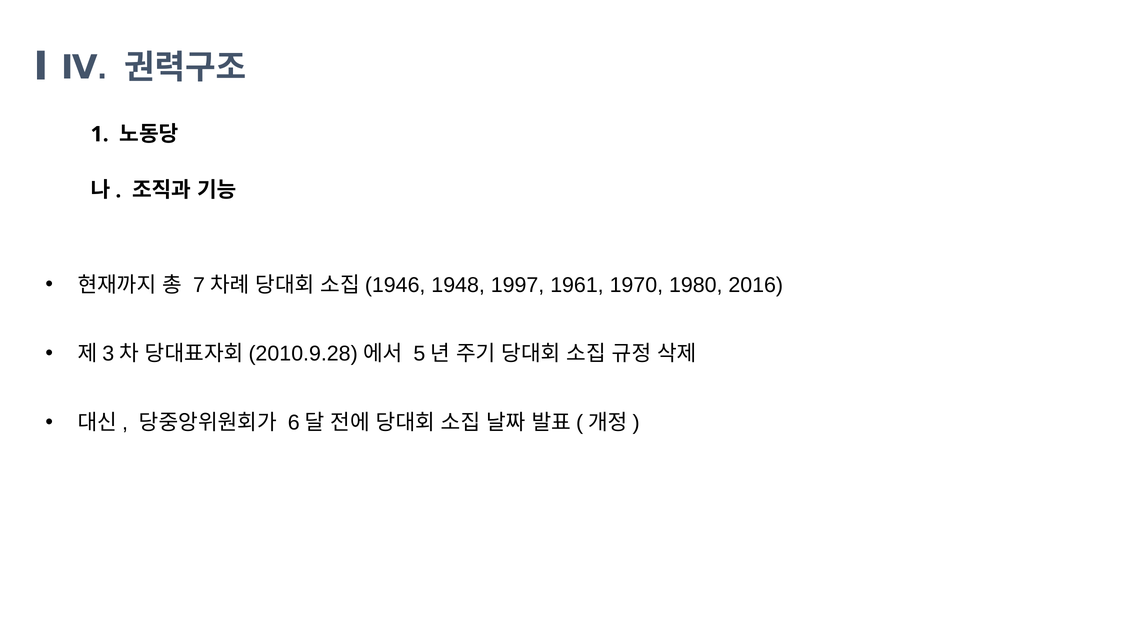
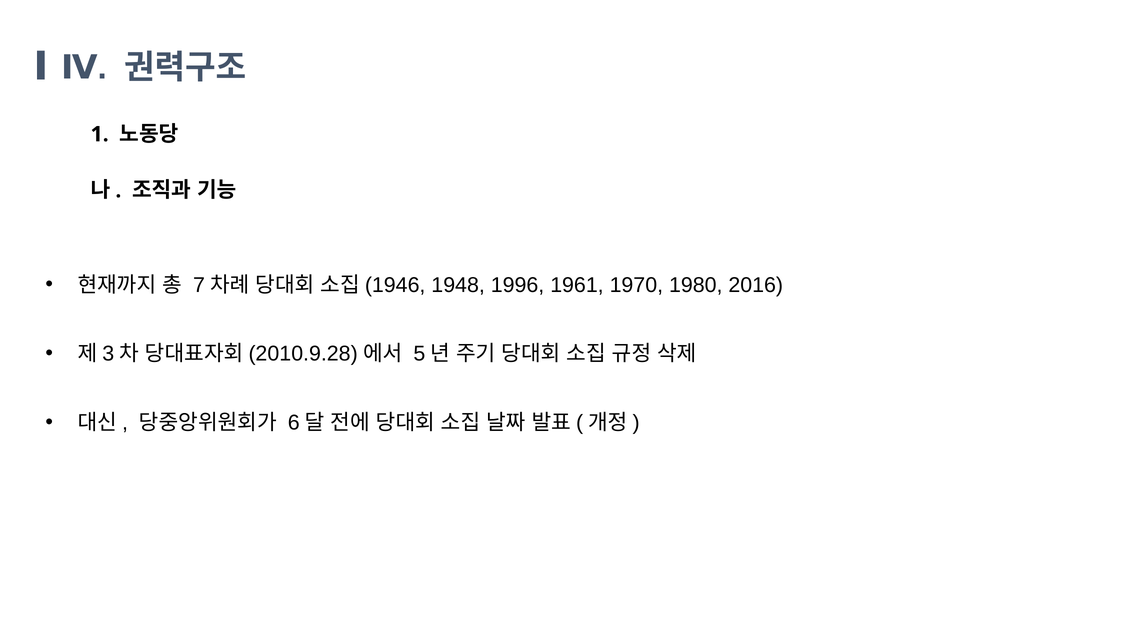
1997: 1997 -> 1996
